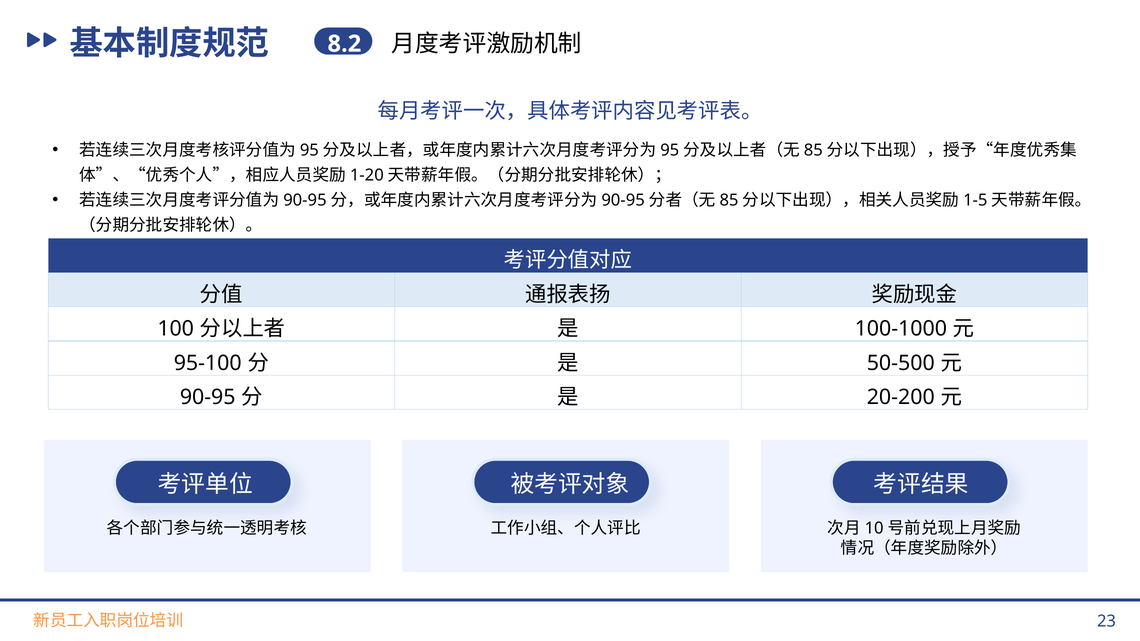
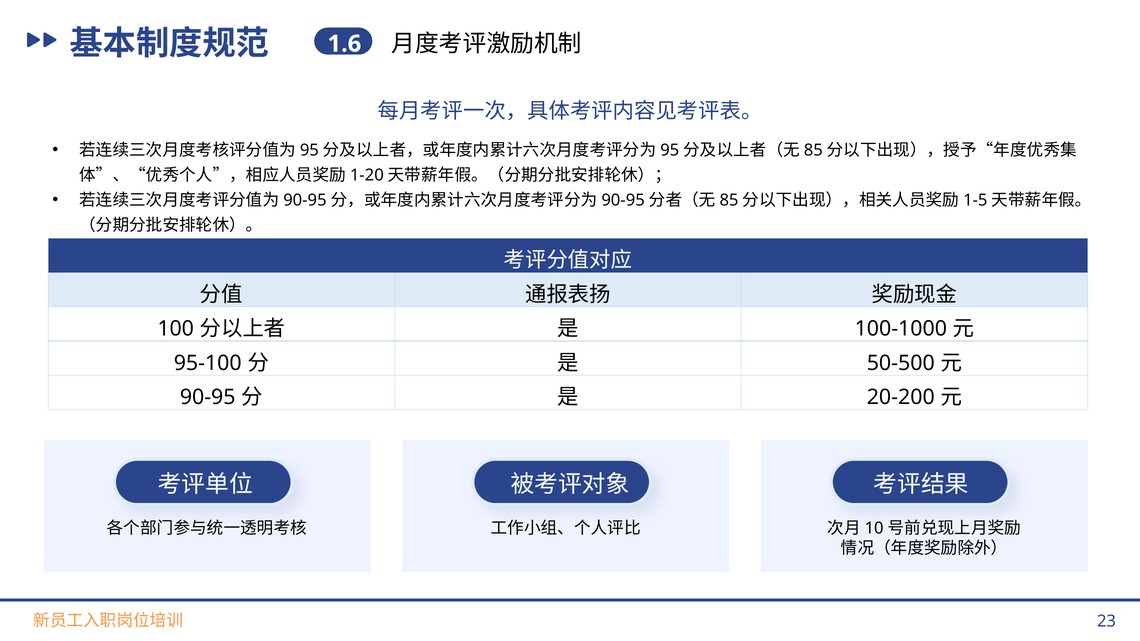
8.2: 8.2 -> 1.6
